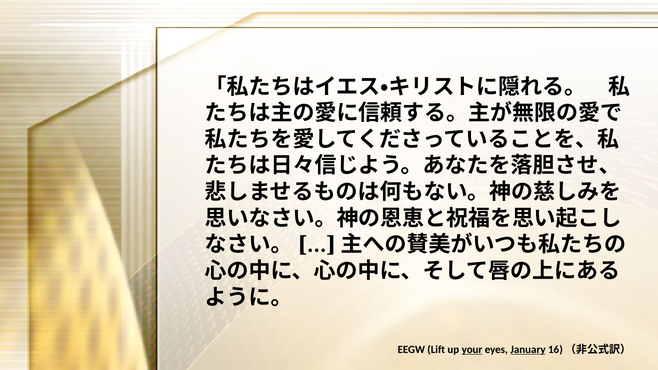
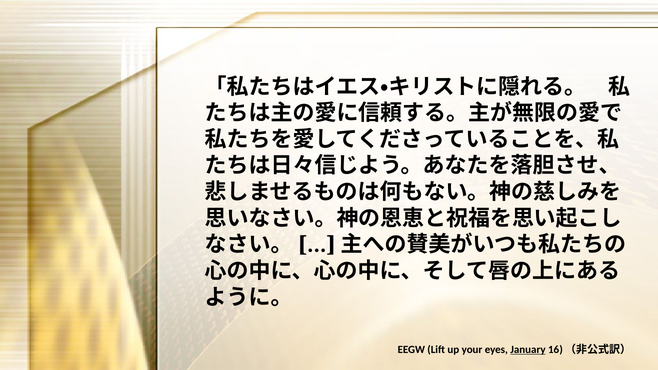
your underline: present -> none
